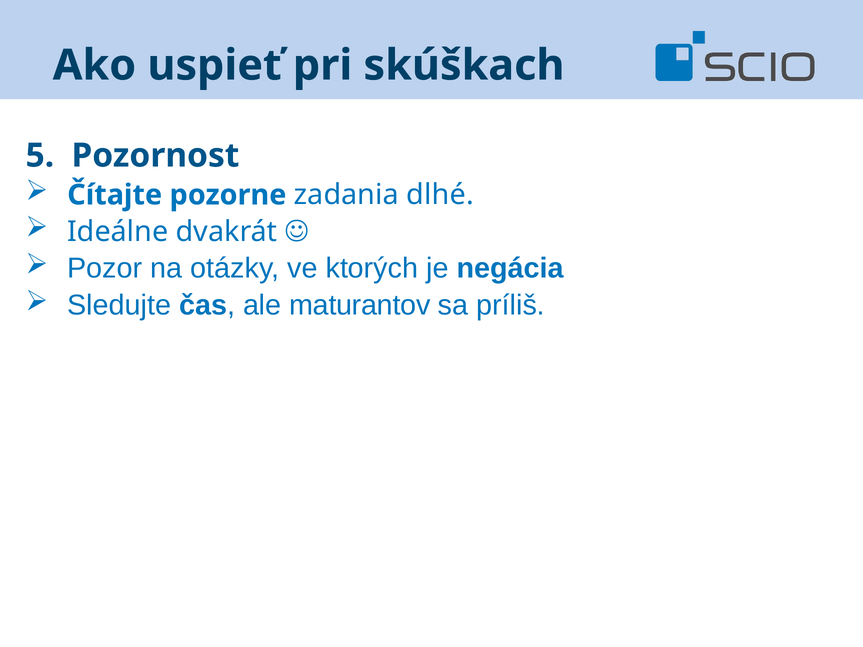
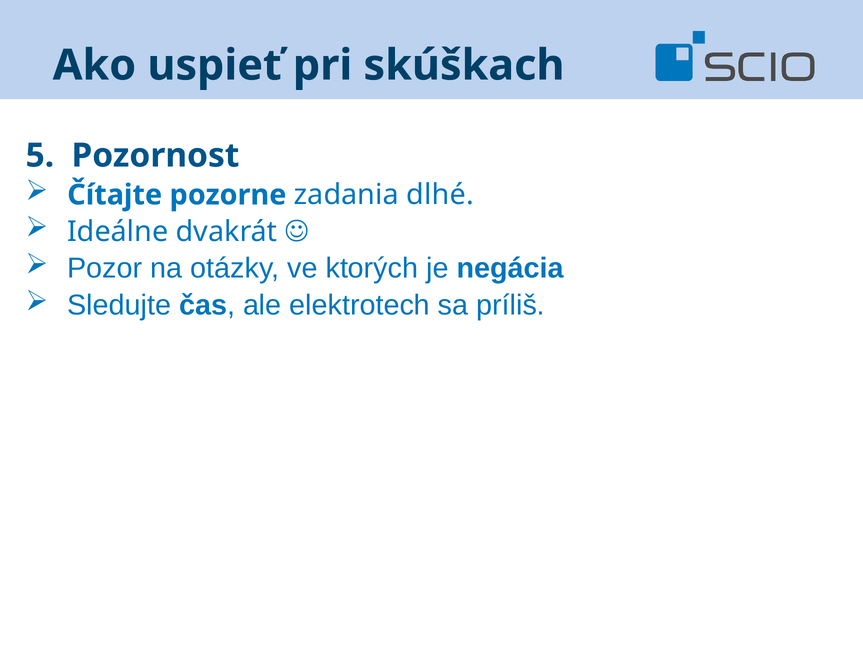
maturantov: maturantov -> elektrotech
